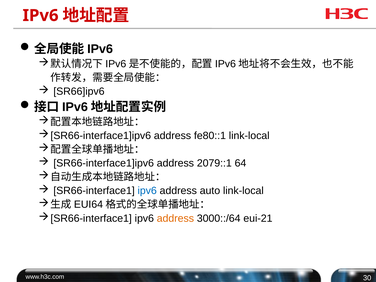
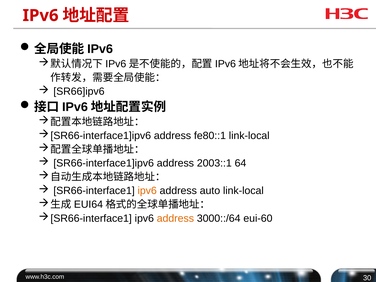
2079::1: 2079::1 -> 2003::1
ipv6 at (147, 191) colour: blue -> orange
eui-21: eui-21 -> eui-60
